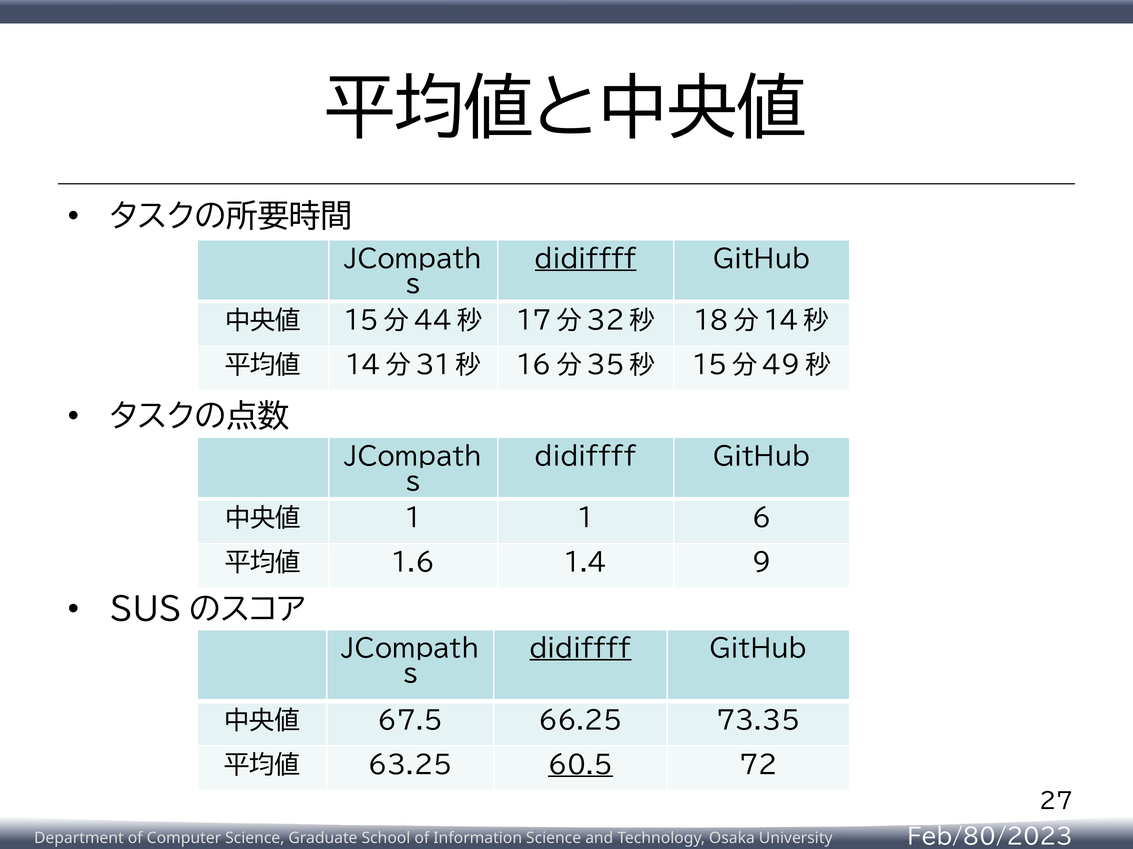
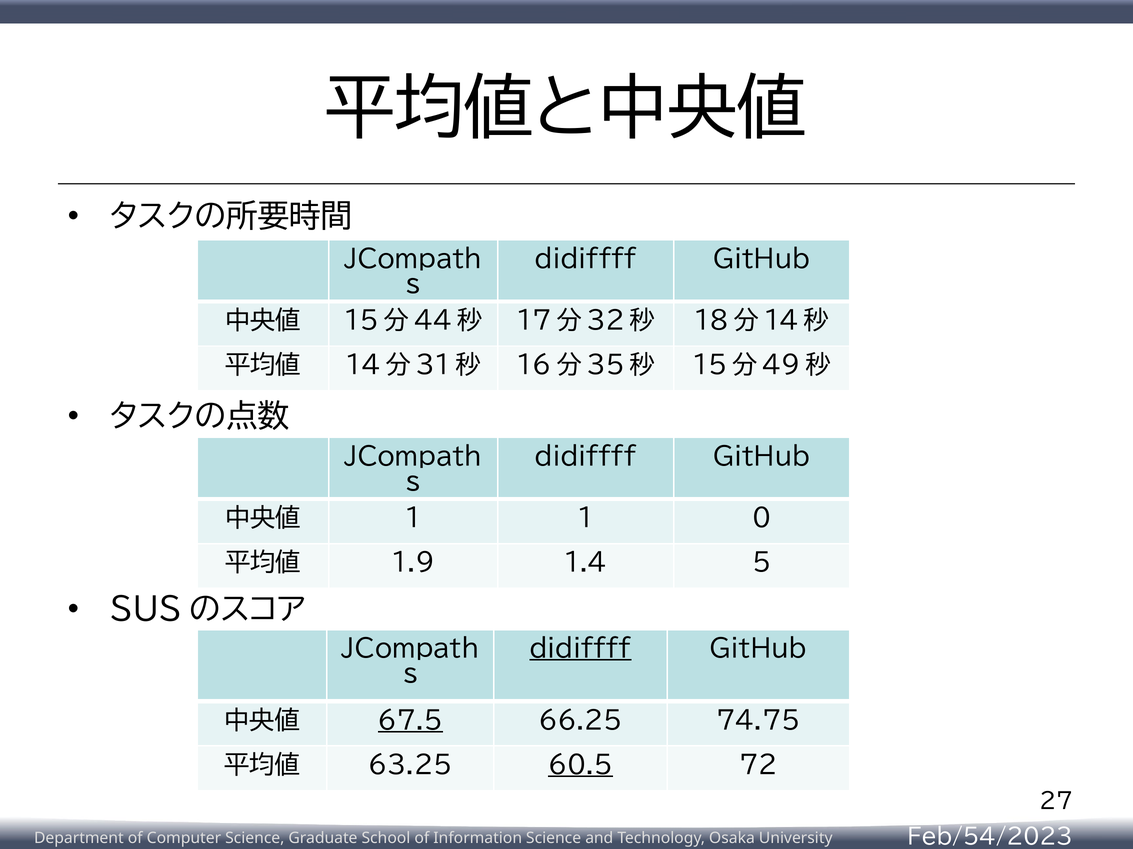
didiffff at (586, 260) underline: present -> none
6: 6 -> 0
1.6: 1.6 -> 1.9
9: 9 -> 5
67.5 underline: none -> present
73.35: 73.35 -> 74.75
Feb/80/2023: Feb/80/2023 -> Feb/54/2023
